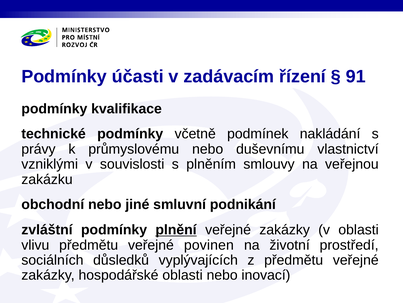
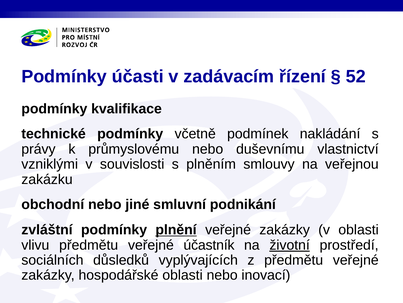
91: 91 -> 52
povinen: povinen -> účastník
životní underline: none -> present
